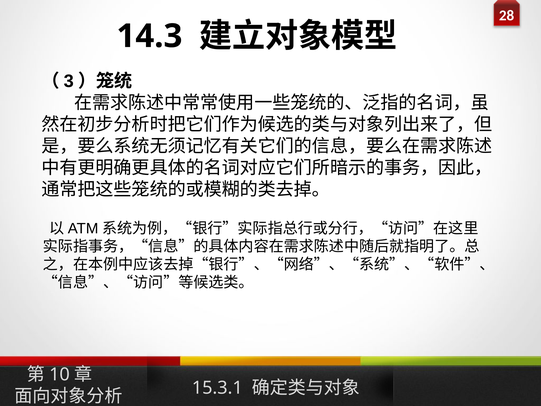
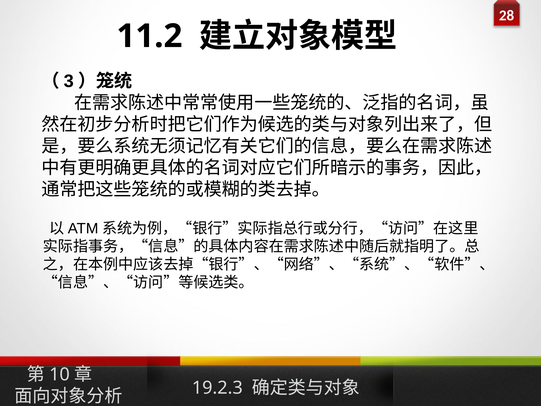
14.3: 14.3 -> 11.2
15.3.1: 15.3.1 -> 19.2.3
